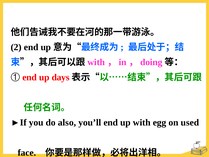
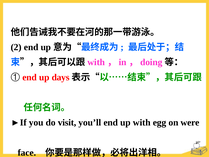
also: also -> visit
used: used -> were
